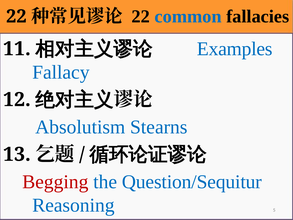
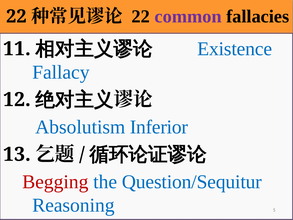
common colour: blue -> purple
Examples: Examples -> Existence
Stearns: Stearns -> Inferior
